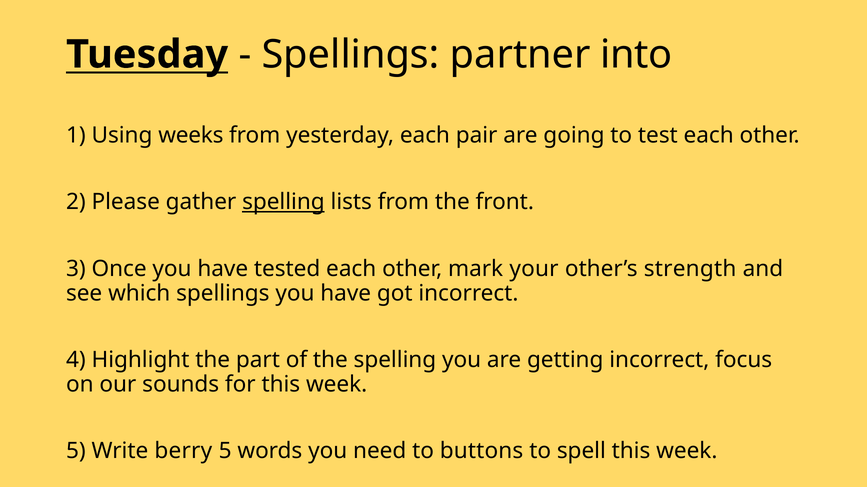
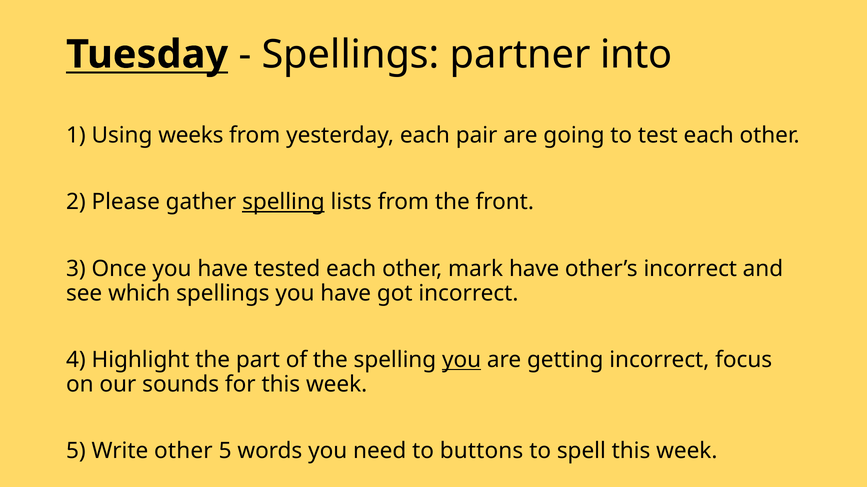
mark your: your -> have
other’s strength: strength -> incorrect
you at (462, 360) underline: none -> present
Write berry: berry -> other
